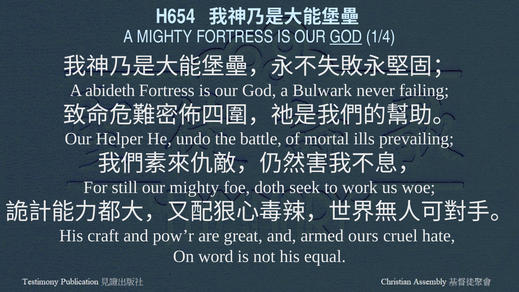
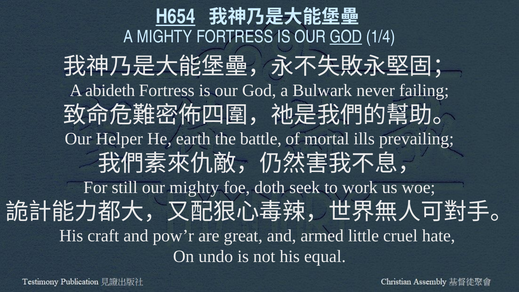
H654 underline: none -> present
undo: undo -> earth
ours: ours -> little
word: word -> undo
